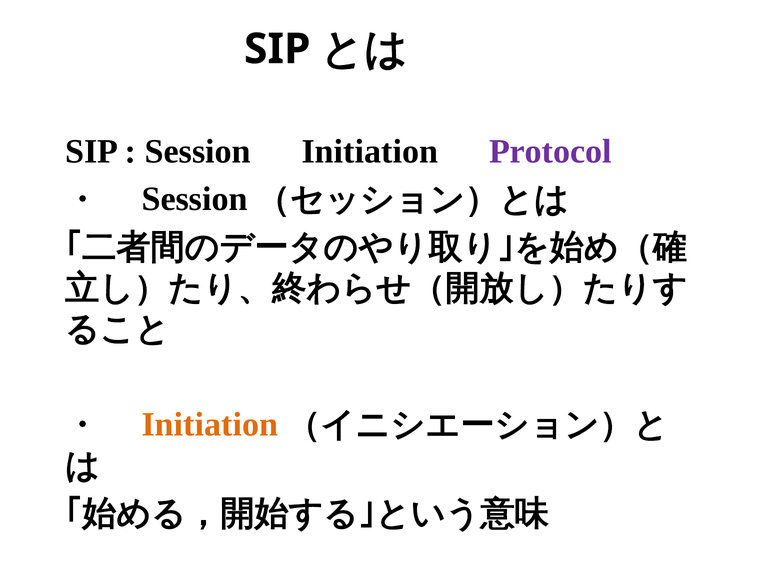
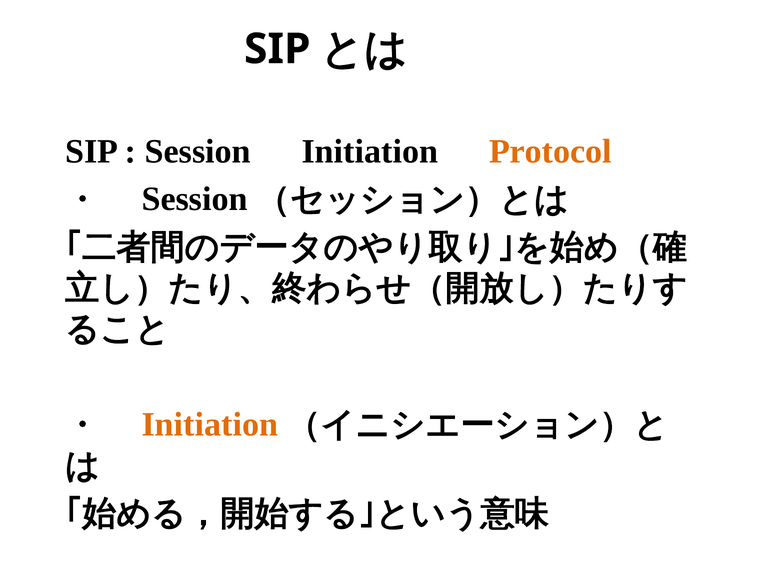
Protocol colour: purple -> orange
